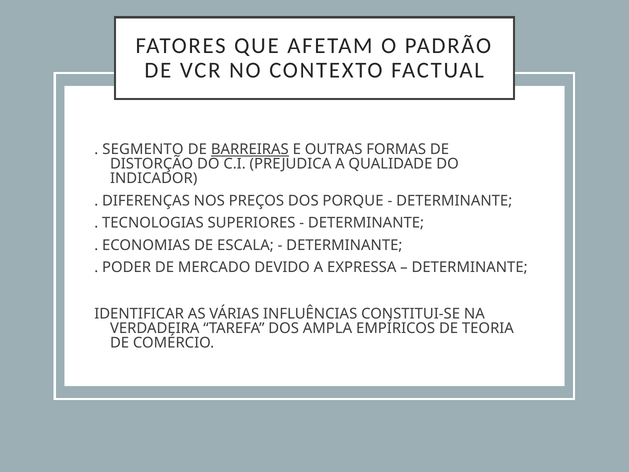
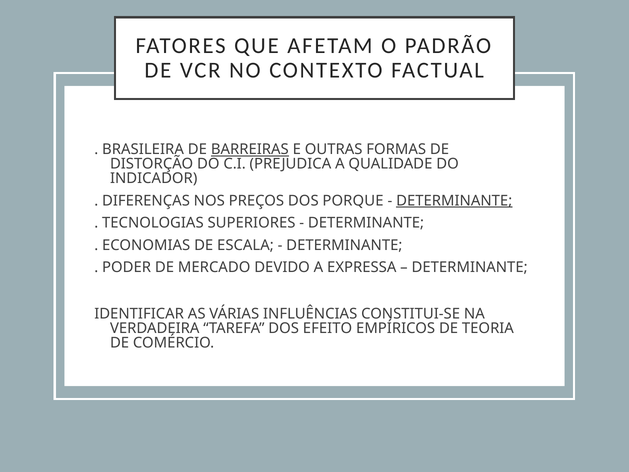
SEGMENTO: SEGMENTO -> BRASILEIRA
DETERMINANTE at (454, 201) underline: none -> present
AMPLA: AMPLA -> EFEITO
